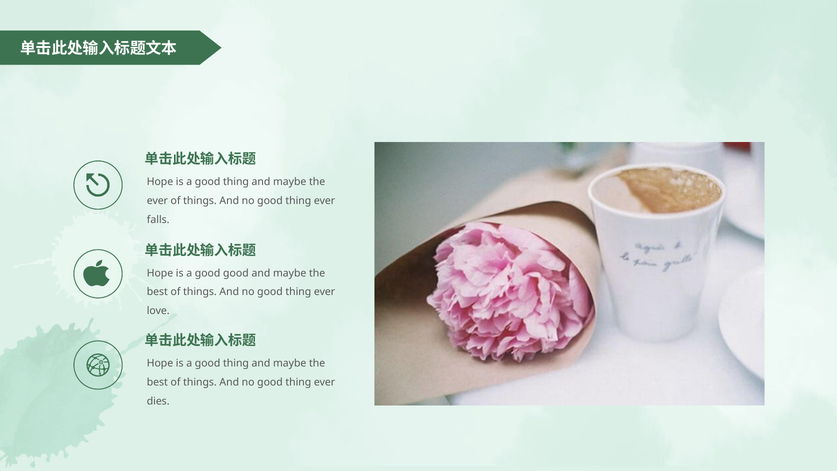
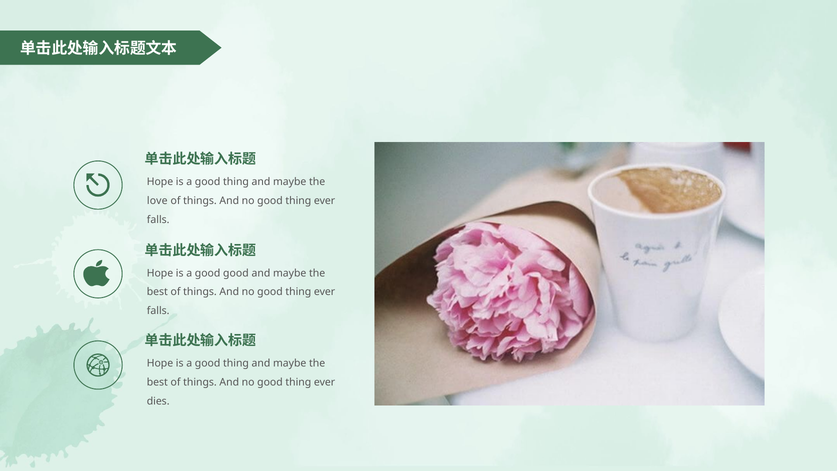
ever at (157, 201): ever -> love
love at (158, 311): love -> falls
